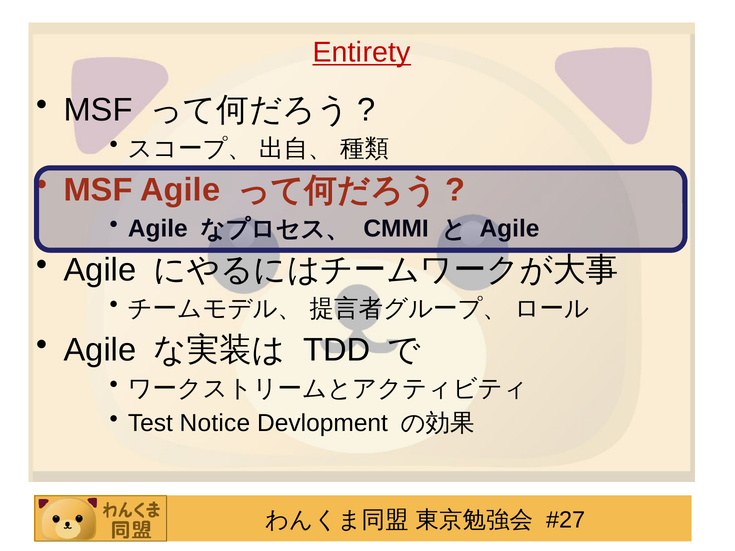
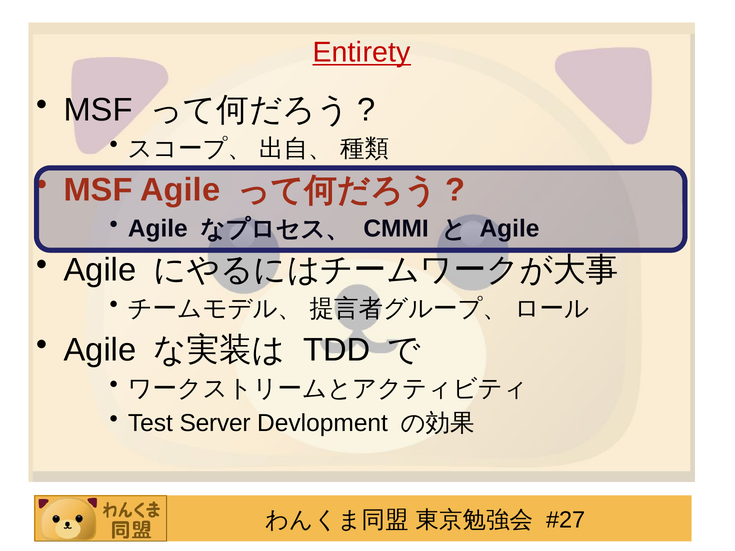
Notice: Notice -> Server
